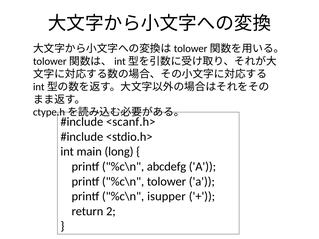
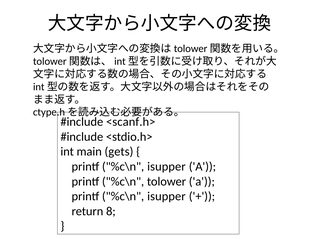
long: long -> gets
abcdefg at (167, 167): abcdefg -> isupper
2: 2 -> 8
